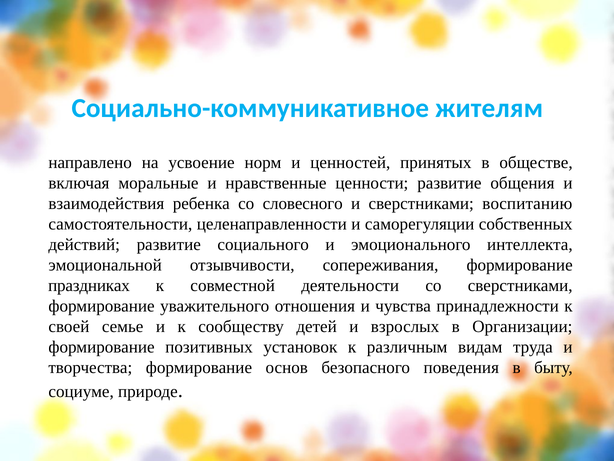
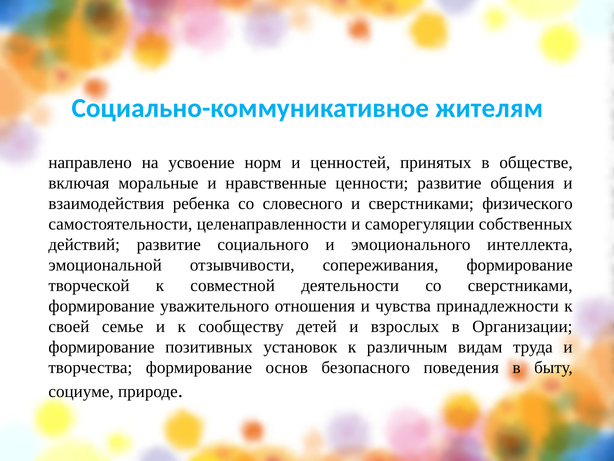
воспитанию: воспитанию -> физического
праздниках: праздниках -> творческой
